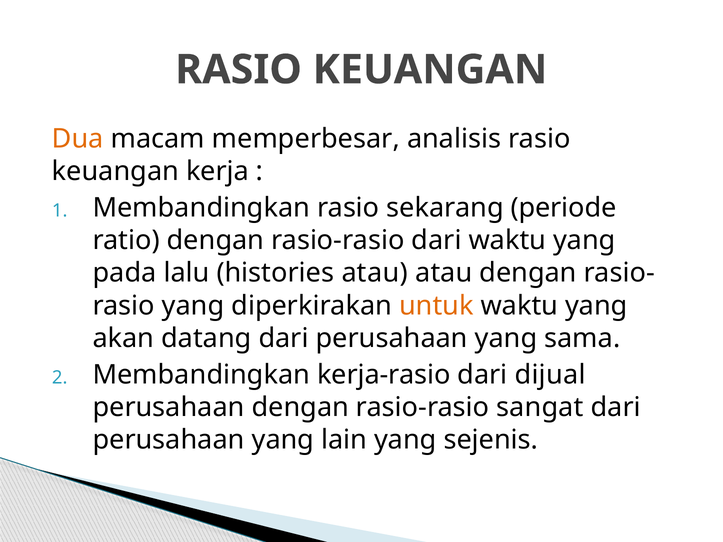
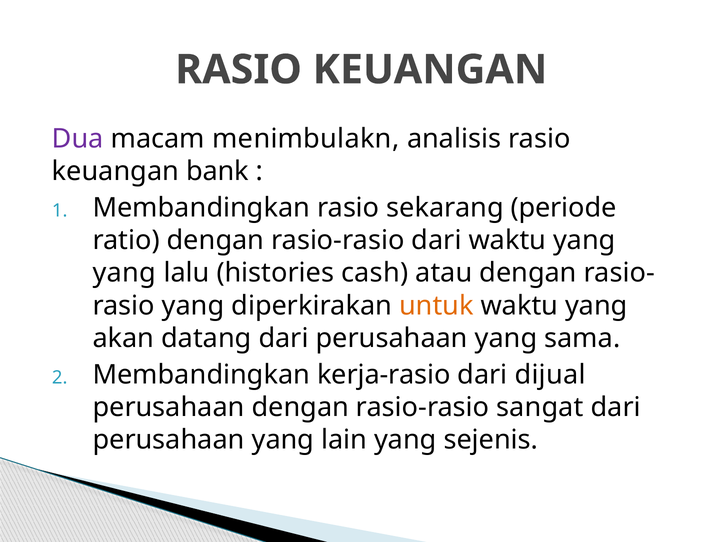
Dua colour: orange -> purple
memperbesar: memperbesar -> menimbulakn
kerja: kerja -> bank
pada at (125, 273): pada -> yang
histories atau: atau -> cash
